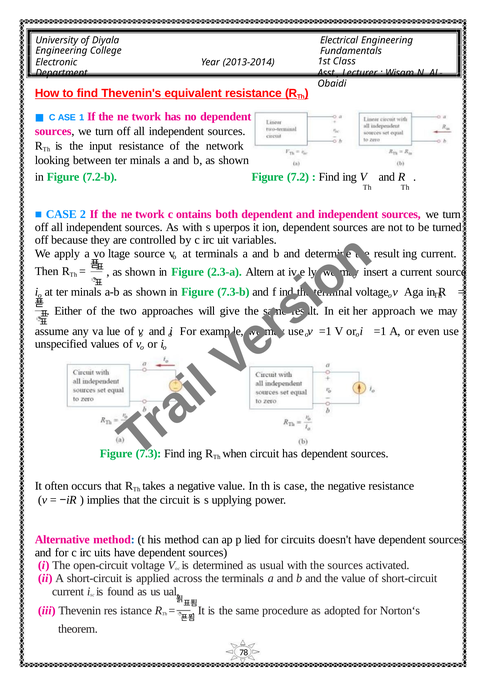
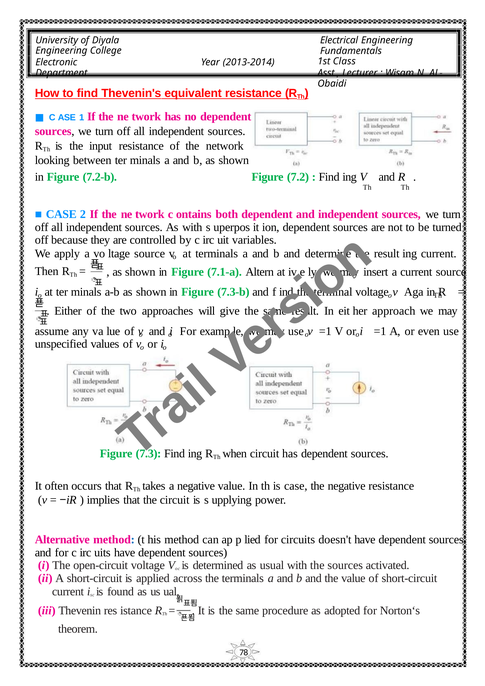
2.3-a: 2.3-a -> 7.1-a
